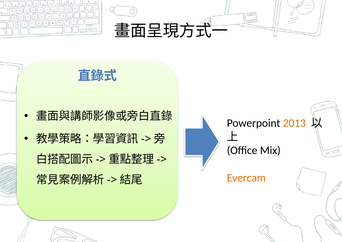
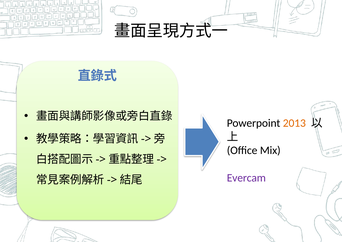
Evercam colour: orange -> purple
